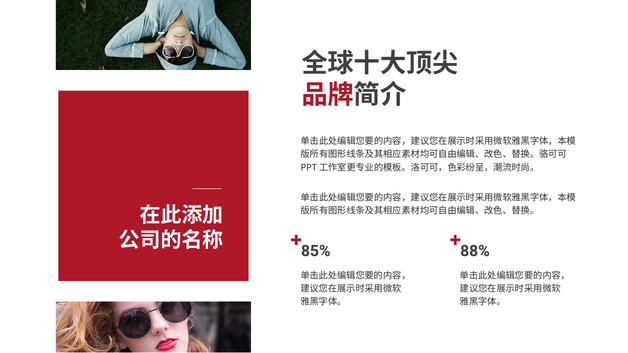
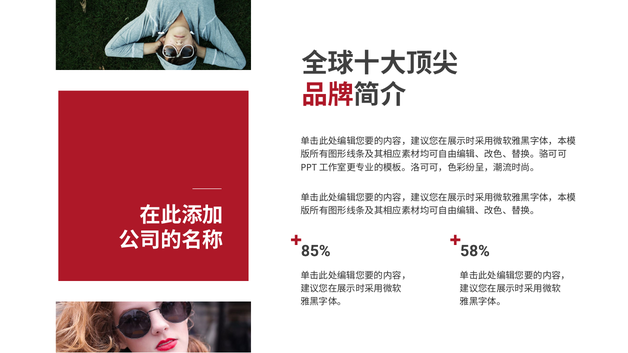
88%: 88% -> 58%
